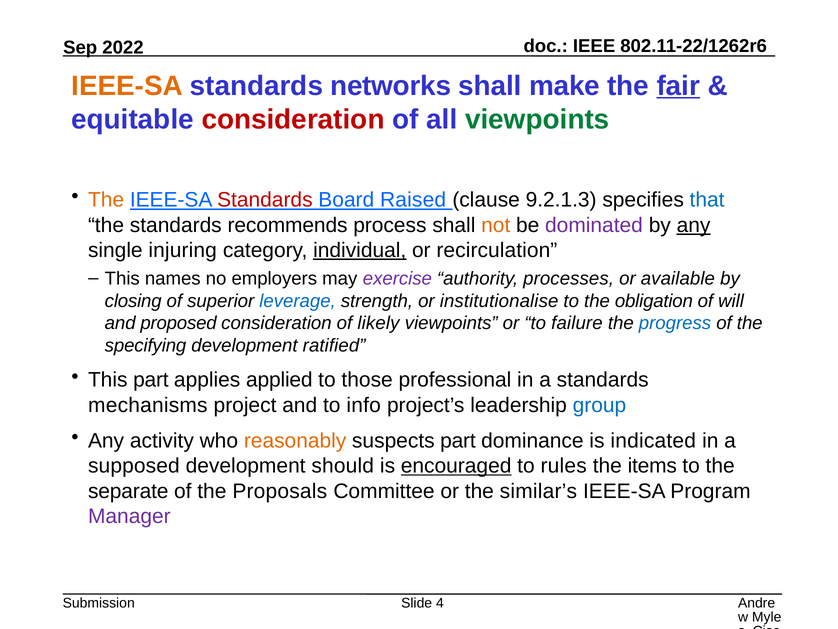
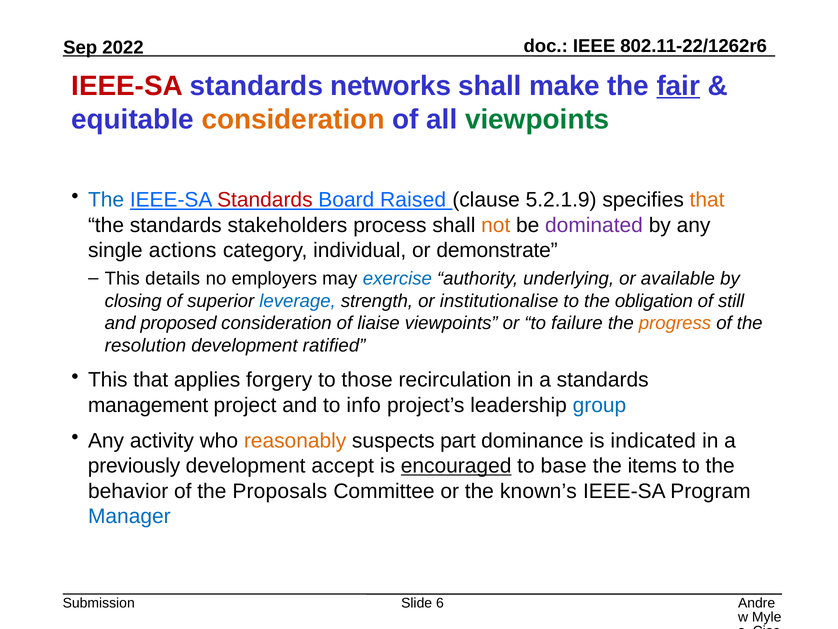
IEEE-SA at (127, 86) colour: orange -> red
consideration at (293, 119) colour: red -> orange
The at (106, 200) colour: orange -> blue
9.2.1.3: 9.2.1.3 -> 5.2.1.9
that at (707, 200) colour: blue -> orange
recommends: recommends -> stakeholders
any at (694, 225) underline: present -> none
injuring: injuring -> actions
individual underline: present -> none
recirculation: recirculation -> demonstrate
names: names -> details
exercise colour: purple -> blue
processes: processes -> underlying
will: will -> still
likely: likely -> liaise
progress colour: blue -> orange
specifying: specifying -> resolution
This part: part -> that
applied: applied -> forgery
professional: professional -> recirculation
mechanisms: mechanisms -> management
supposed: supposed -> previously
should: should -> accept
rules: rules -> base
separate: separate -> behavior
similar’s: similar’s -> known’s
Manager colour: purple -> blue
4: 4 -> 6
